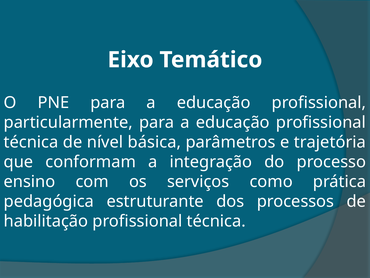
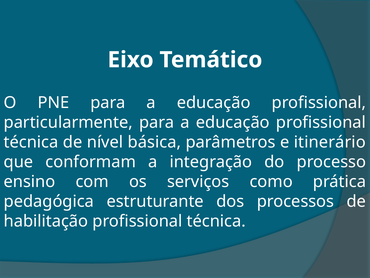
trajetória: trajetória -> itinerário
